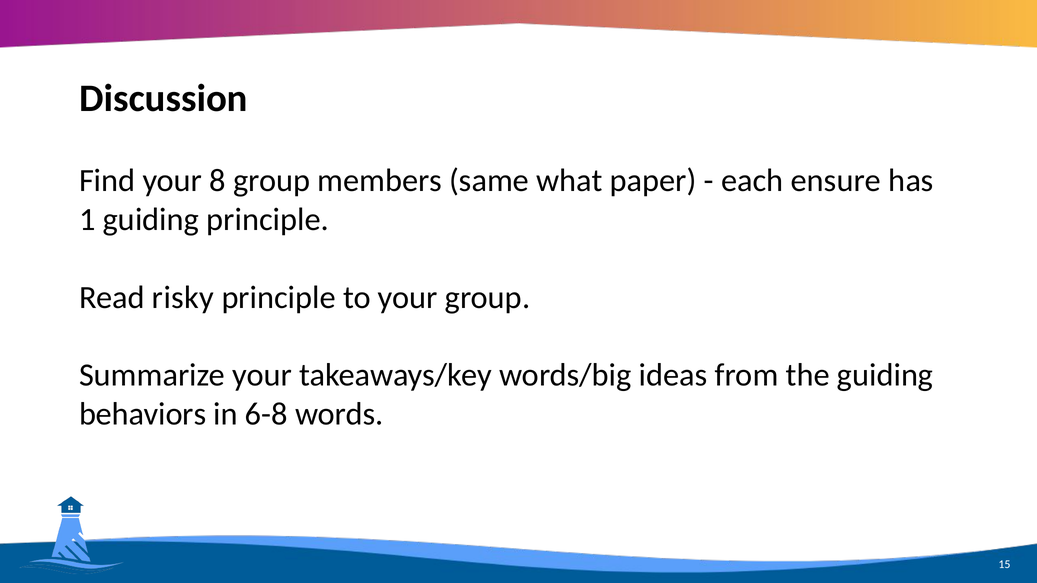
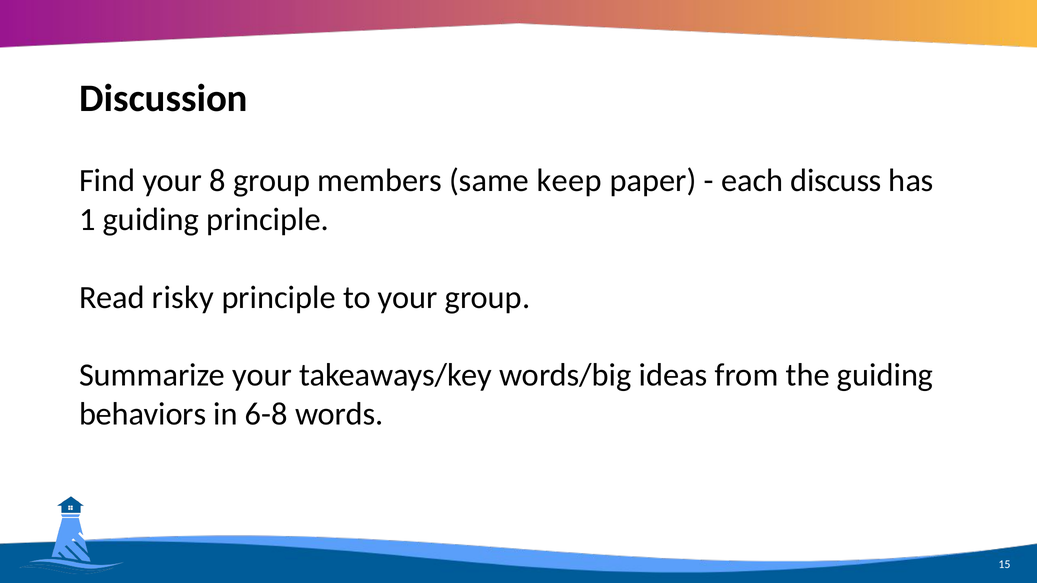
what: what -> keep
ensure: ensure -> discuss
